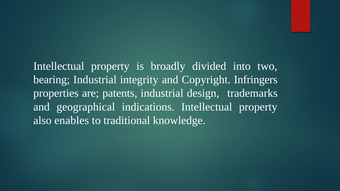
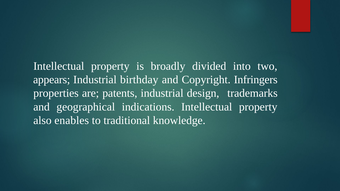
bearing: bearing -> appears
integrity: integrity -> birthday
